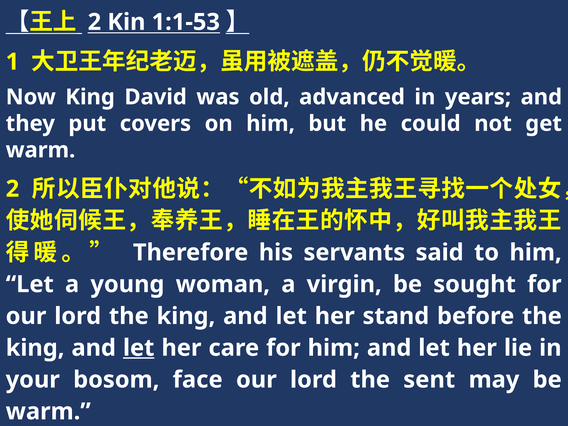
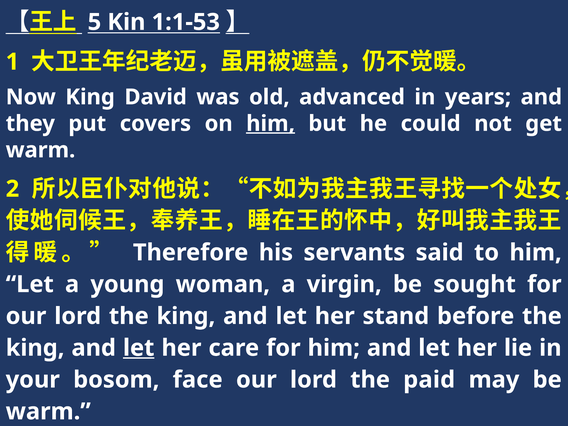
2 at (94, 22): 2 -> 5
him at (271, 124) underline: none -> present
sent: sent -> paid
